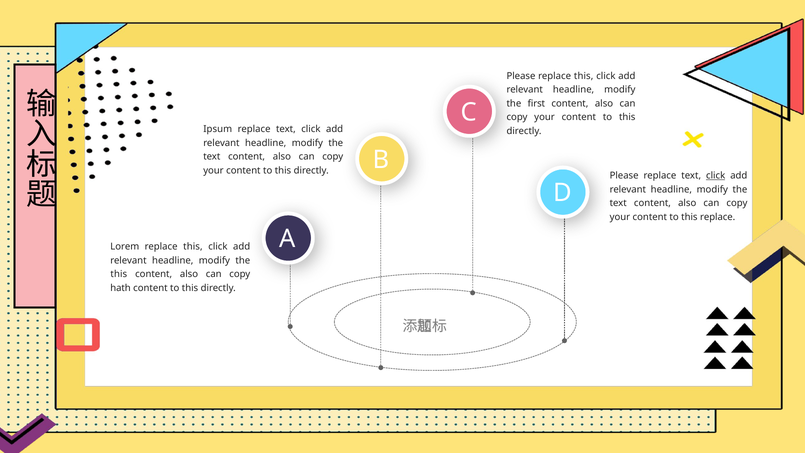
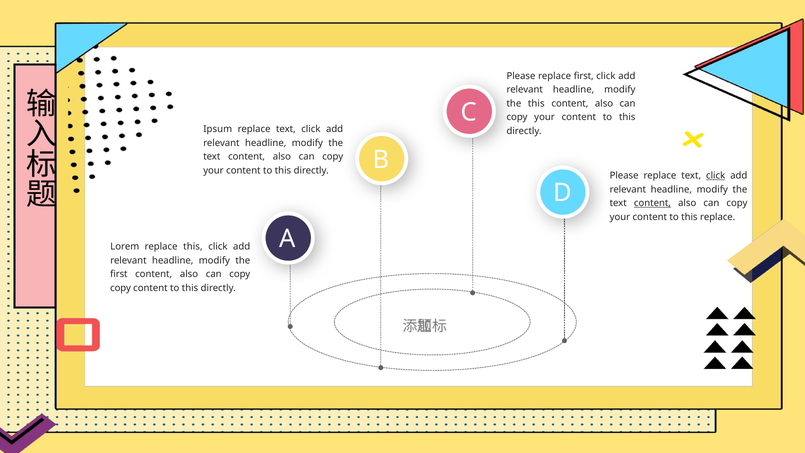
this at (584, 76): this -> first
first at (536, 104): first -> this
content at (652, 203) underline: none -> present
this at (119, 274): this -> first
hath at (121, 288): hath -> copy
